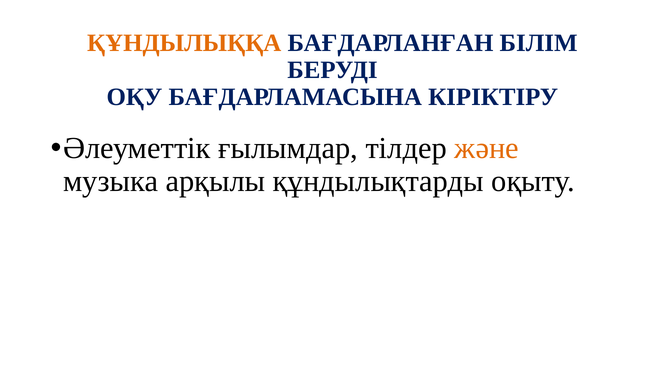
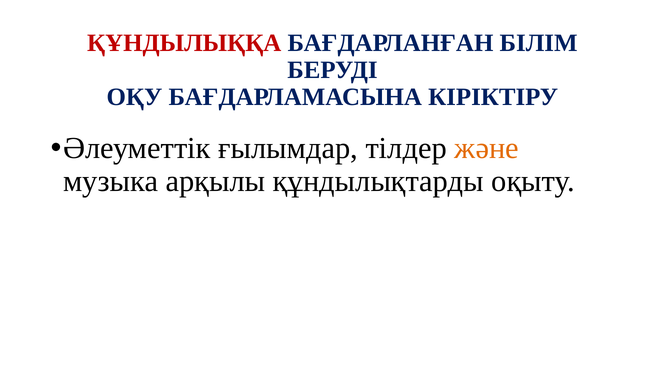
ҚҰНДЫЛЫҚҚА colour: orange -> red
